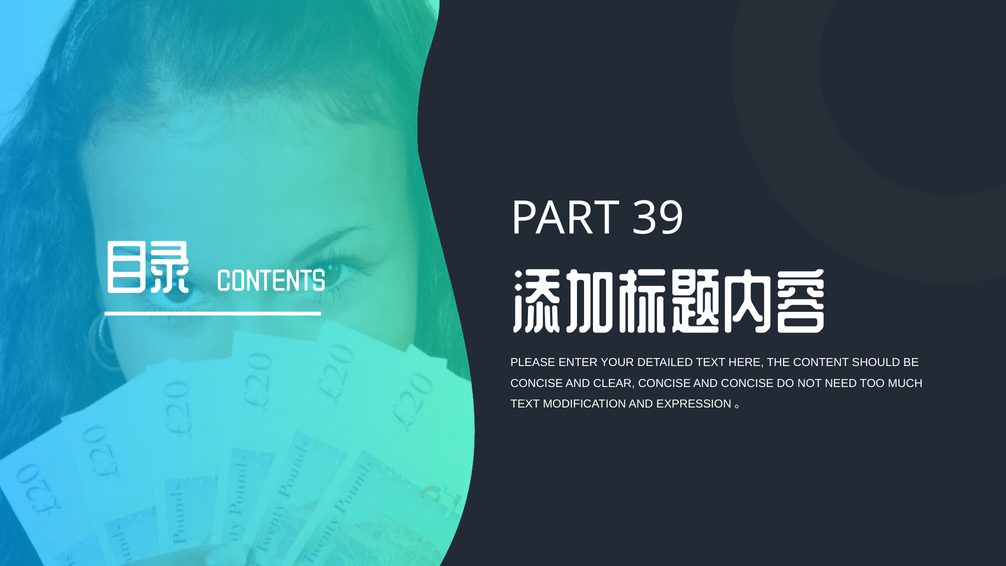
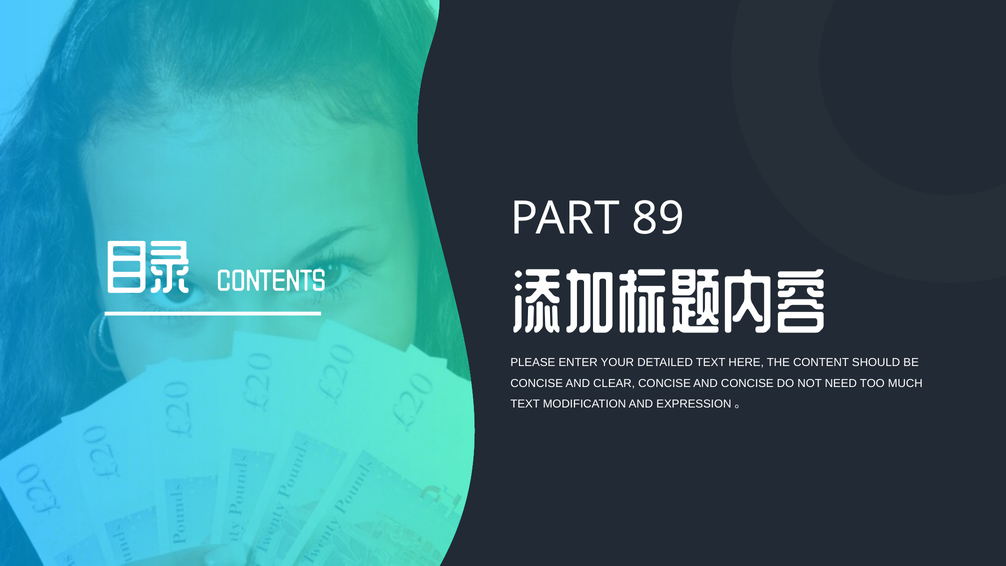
39: 39 -> 89
